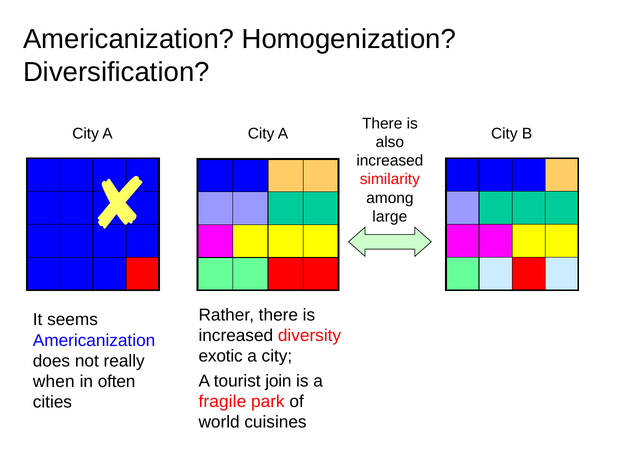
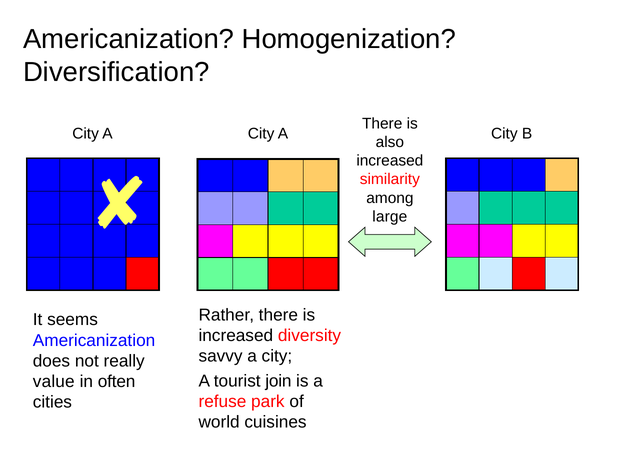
exotic: exotic -> savvy
when: when -> value
fragile: fragile -> refuse
